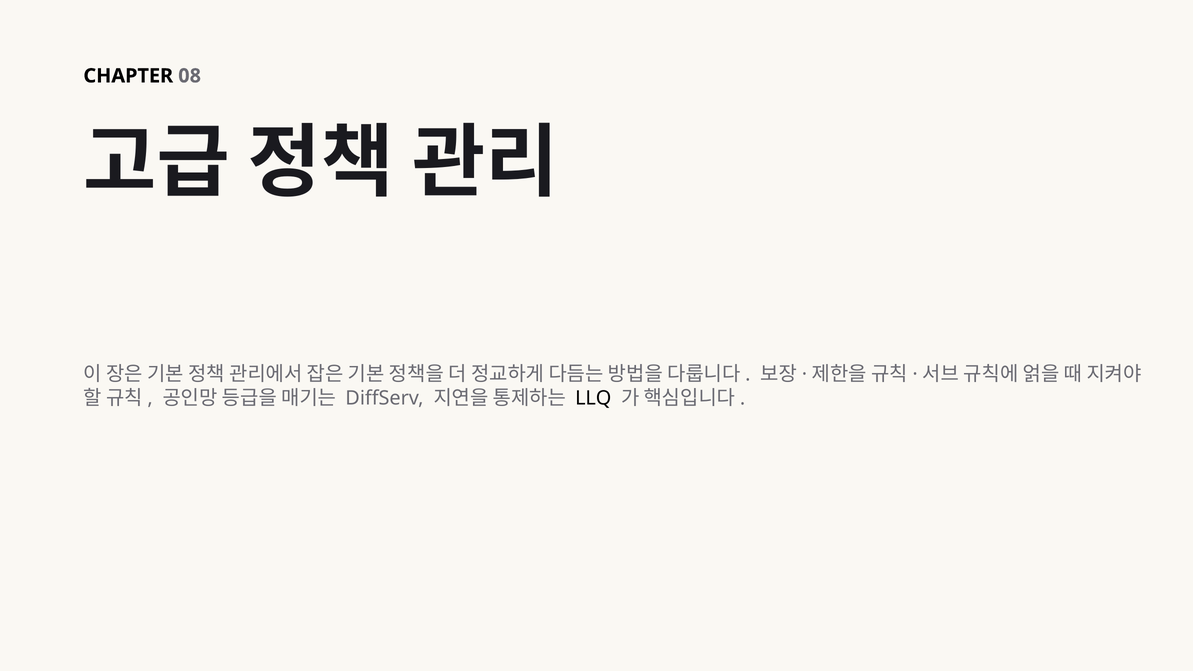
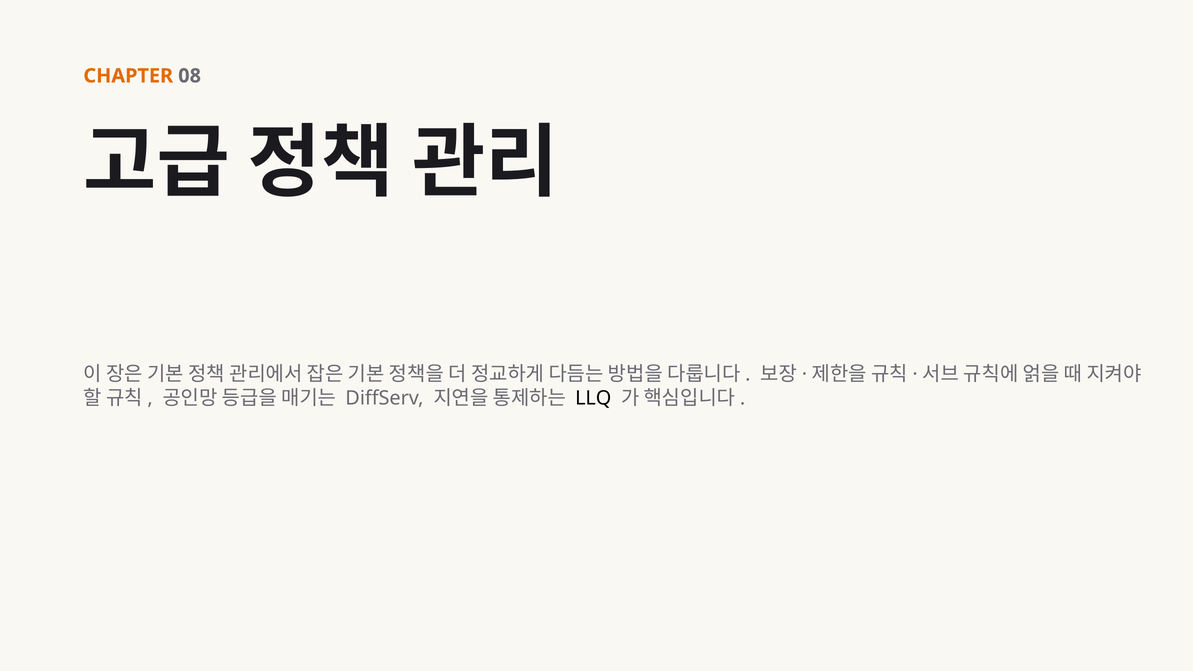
CHAPTER colour: black -> orange
